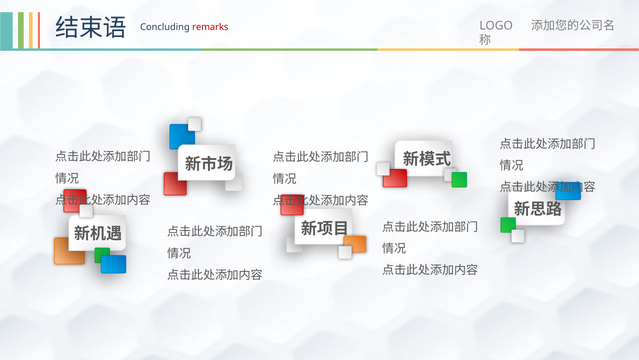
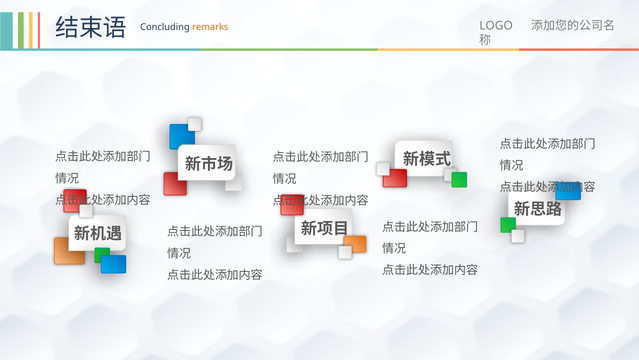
remarks colour: red -> orange
